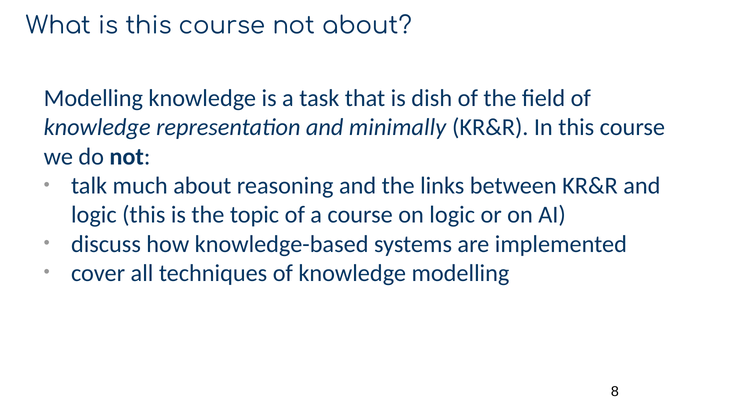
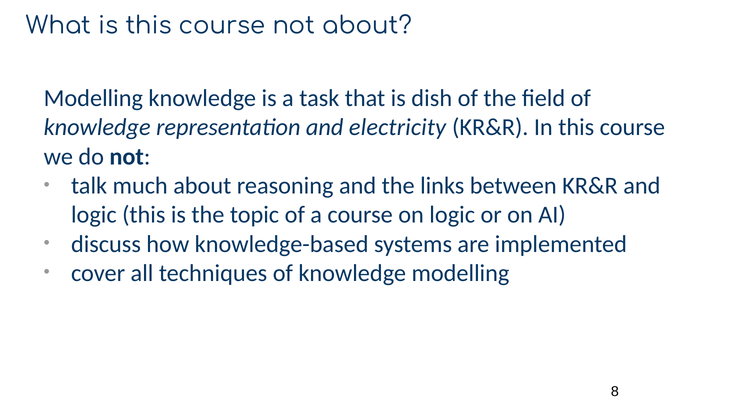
minimally: minimally -> electricity
